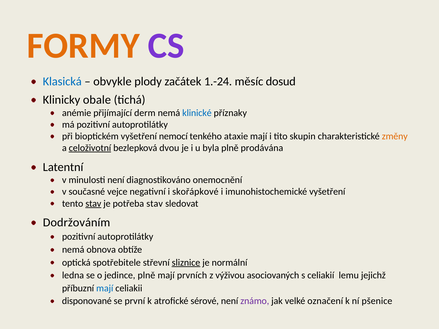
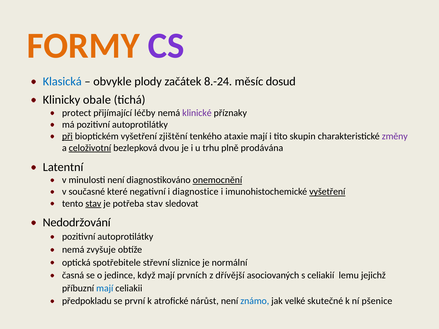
1.-24: 1.-24 -> 8.-24
anémie: anémie -> protect
derm: derm -> léčby
klinické colour: blue -> purple
při underline: none -> present
nemocí: nemocí -> zjištění
změny colour: orange -> purple
byla: byla -> trhu
onemocnění underline: none -> present
vejce: vejce -> které
skořápkové: skořápkové -> diagnostice
vyšetření at (327, 192) underline: none -> present
Dodržováním: Dodržováním -> Nedodržování
obnova: obnova -> zvyšuje
sliznice underline: present -> none
ledna: ledna -> časná
jedince plně: plně -> když
výživou: výživou -> dřívější
disponované: disponované -> předpokladu
sérové: sérové -> nárůst
známo colour: purple -> blue
označení: označení -> skutečné
